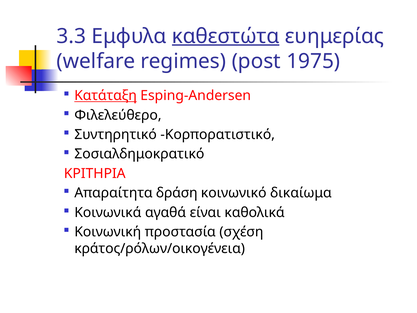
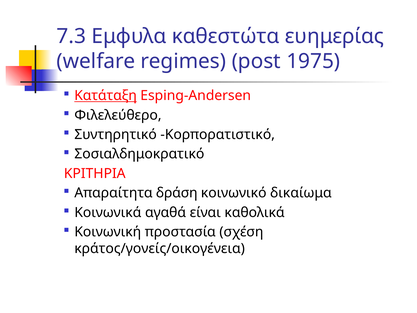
3.3: 3.3 -> 7.3
καθεστώτα underline: present -> none
κράτος/ρόλων/οικογένεια: κράτος/ρόλων/οικογένεια -> κράτος/γονείς/οικογένεια
